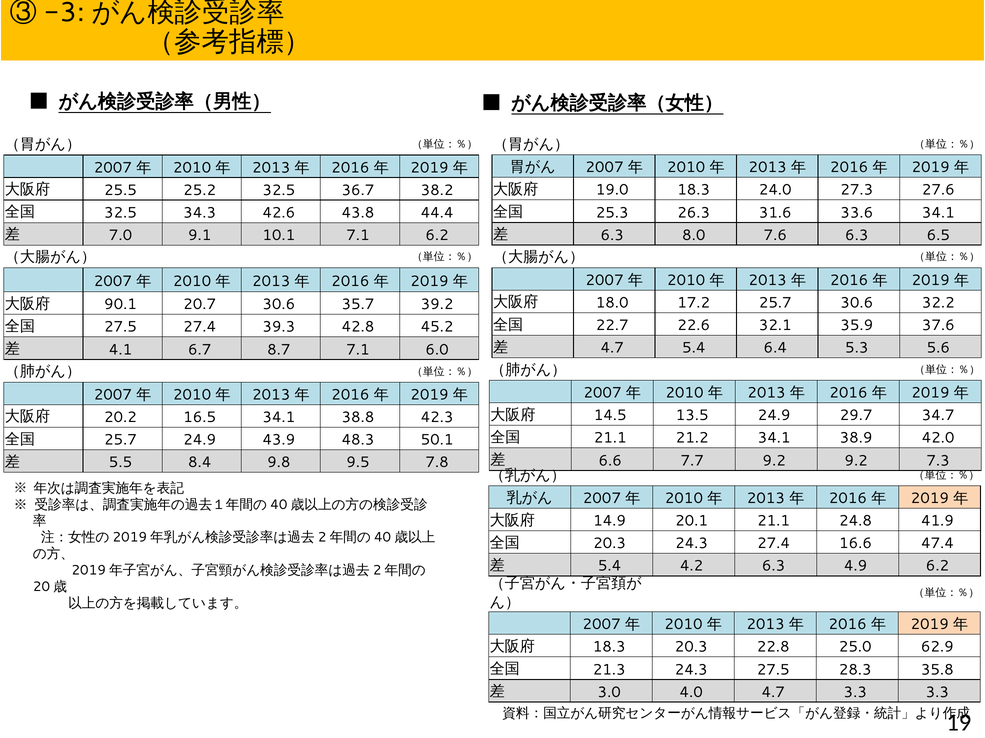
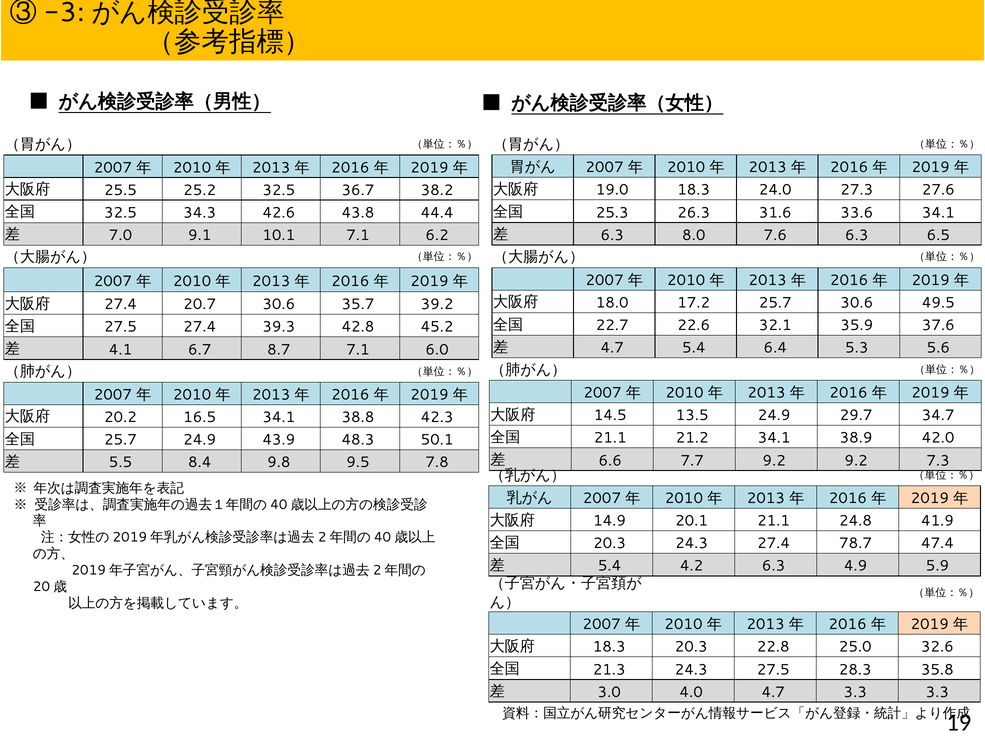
32.2: 32.2 -> 49.5
90.1 at (120, 305): 90.1 -> 27.4
16.6: 16.6 -> 78.7
4.9 6.2: 6.2 -> 5.9
62.9: 62.9 -> 32.6
